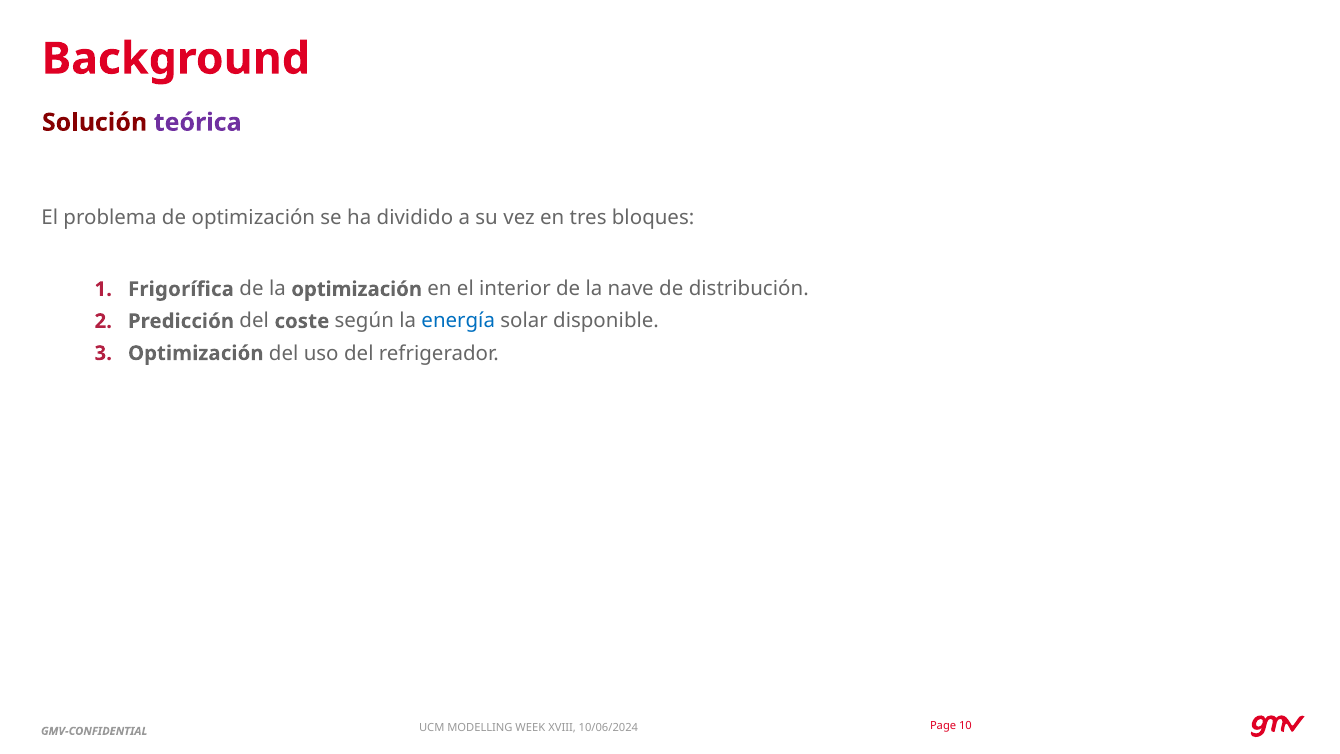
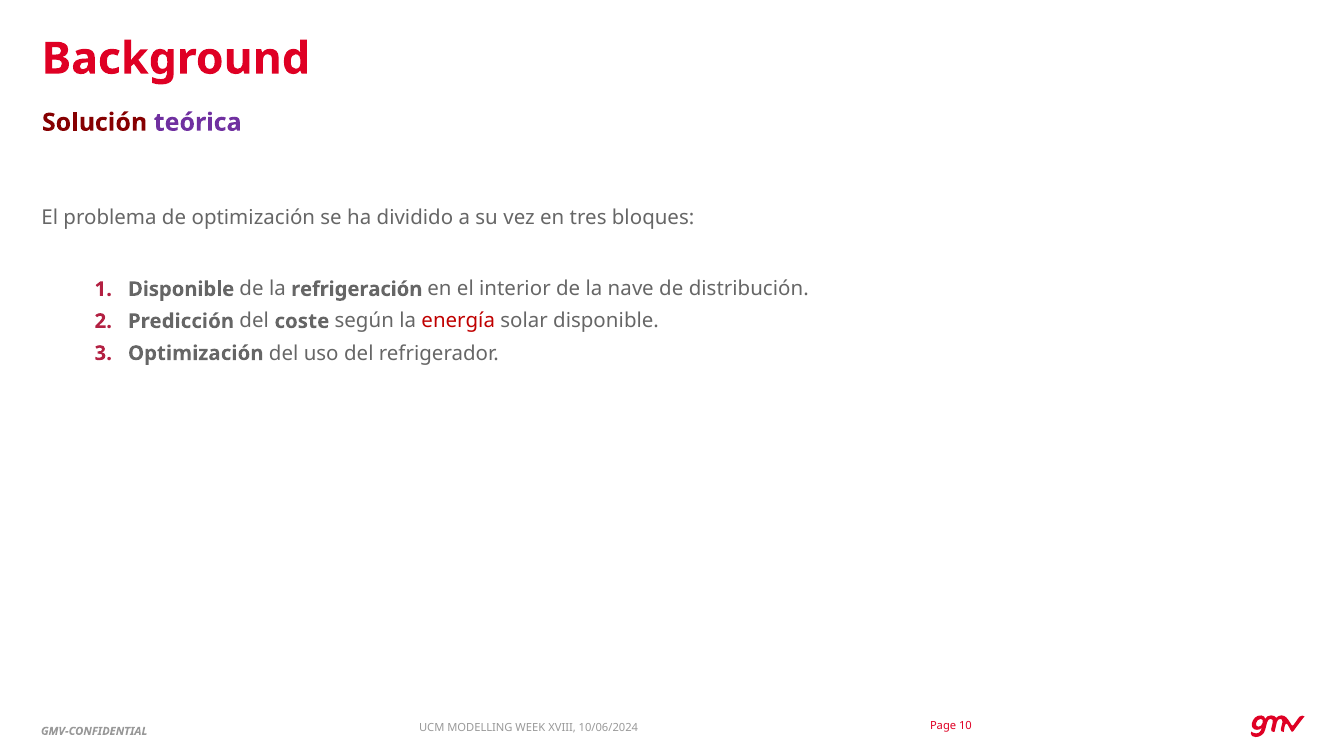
Frigorífica at (181, 289): Frigorífica -> Disponible
la optimización: optimización -> refrigeración
energía colour: blue -> red
